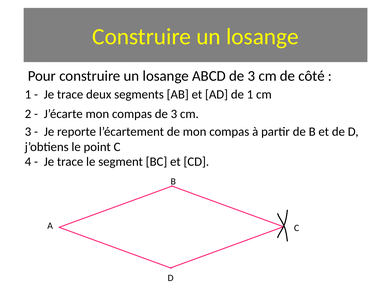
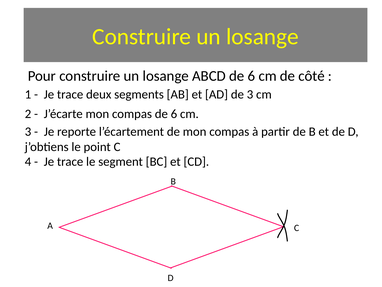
ABCD de 3: 3 -> 6
de 1: 1 -> 3
compas de 3: 3 -> 6
